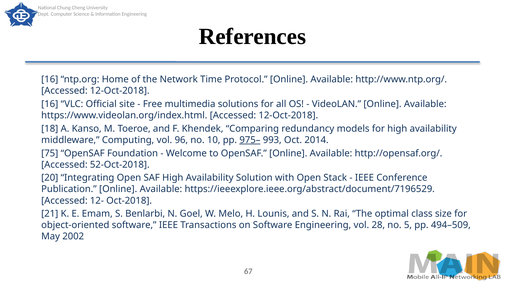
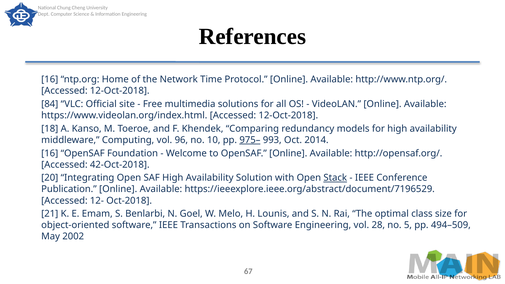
16 at (50, 104): 16 -> 84
75 at (50, 153): 75 -> 16
52-Oct-2018: 52-Oct-2018 -> 42-Oct-2018
Stack underline: none -> present
